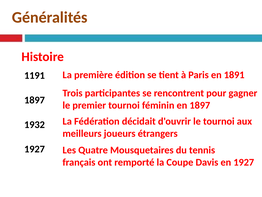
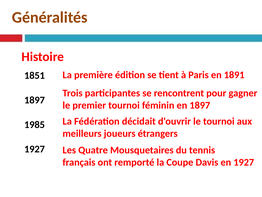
1191: 1191 -> 1851
1932: 1932 -> 1985
